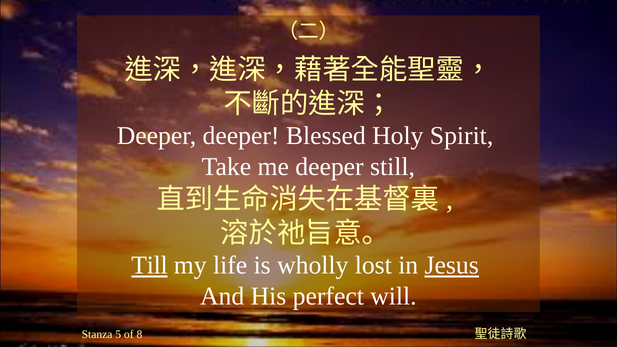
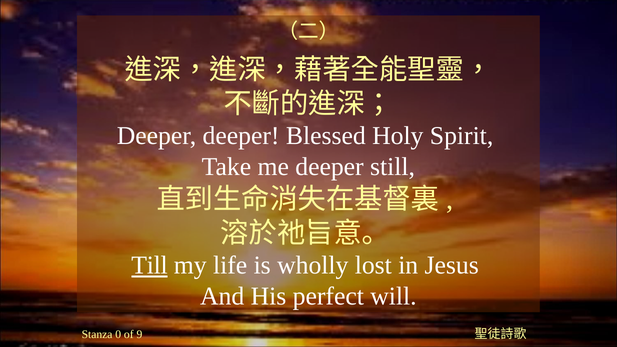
Jesus underline: present -> none
5: 5 -> 0
8: 8 -> 9
